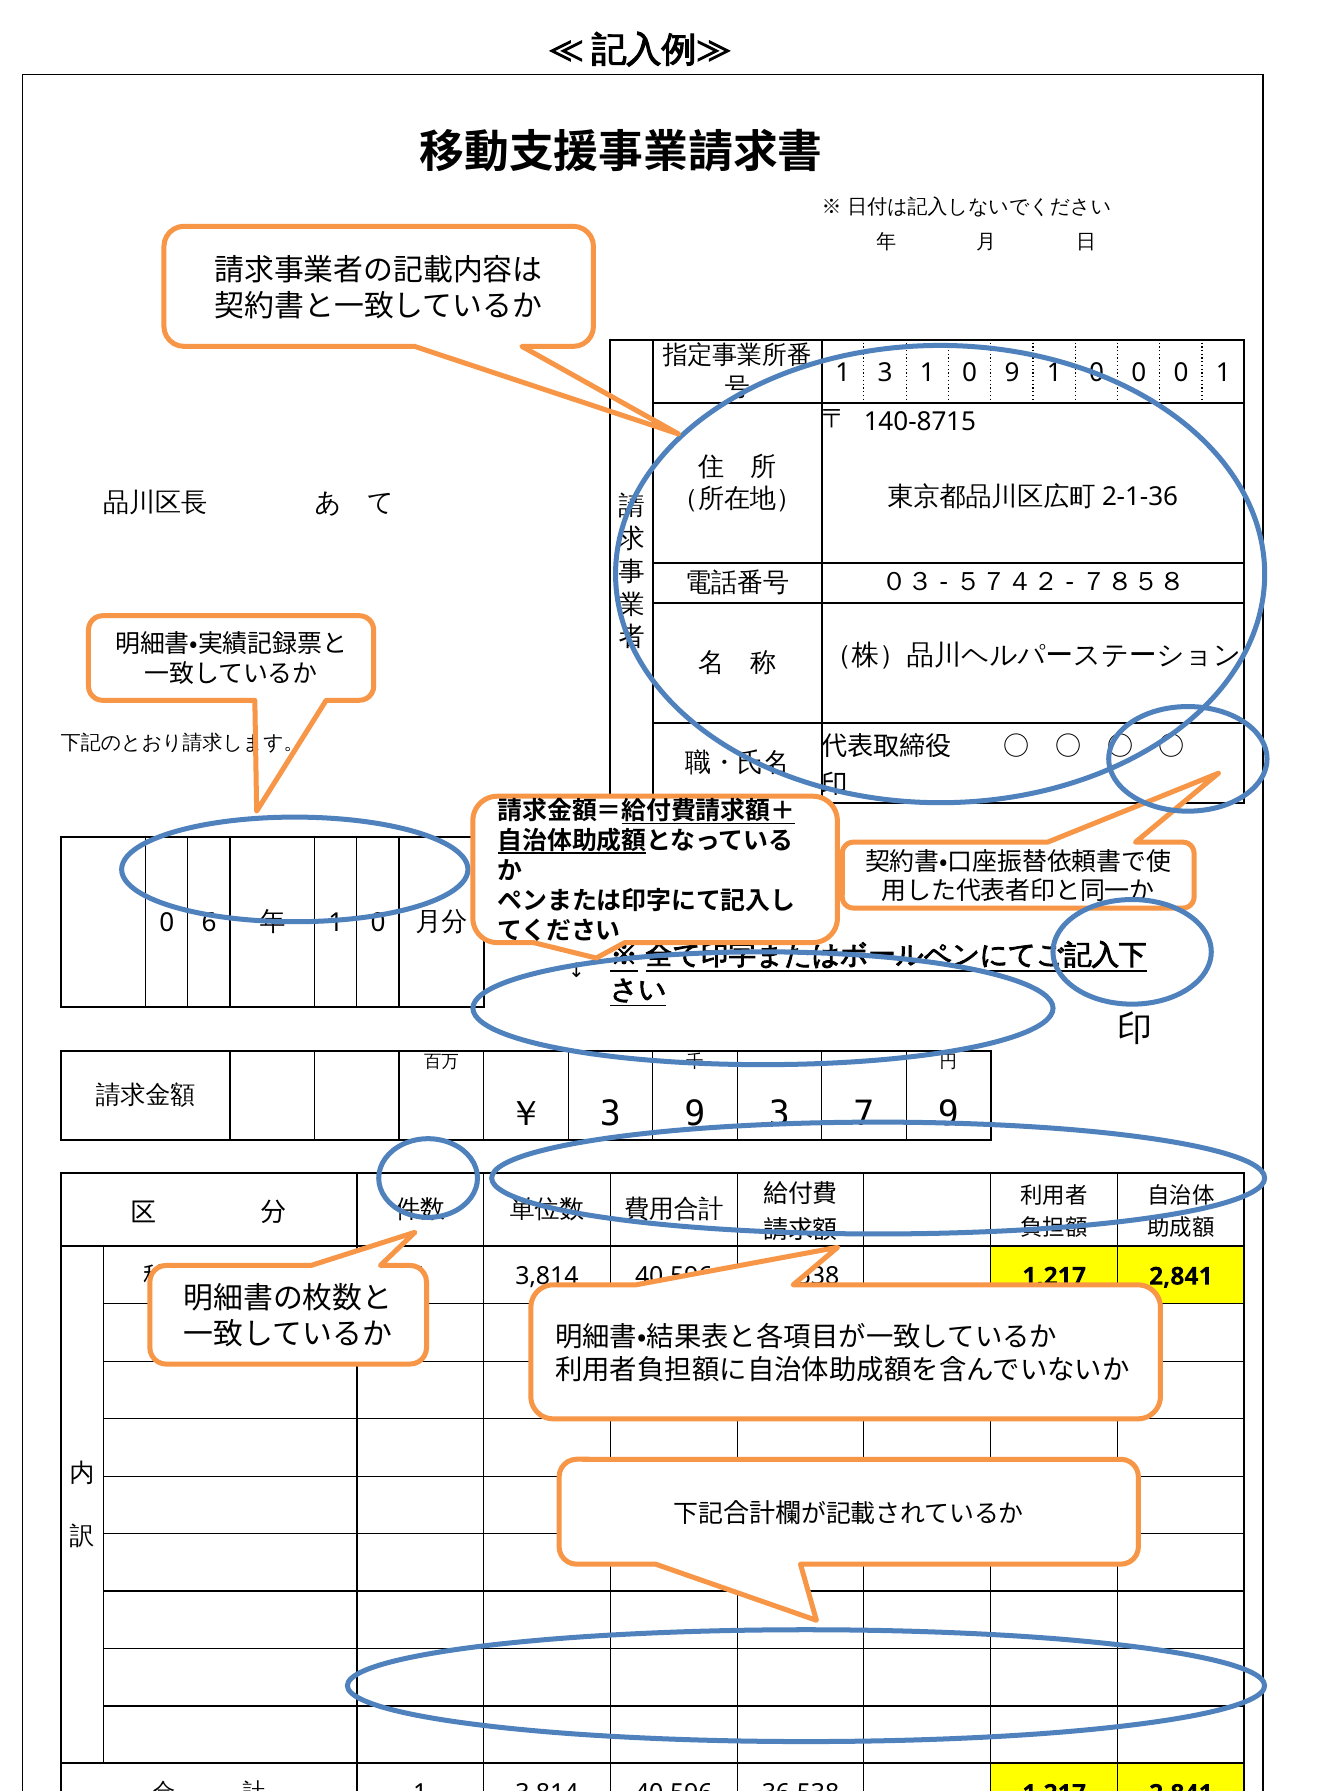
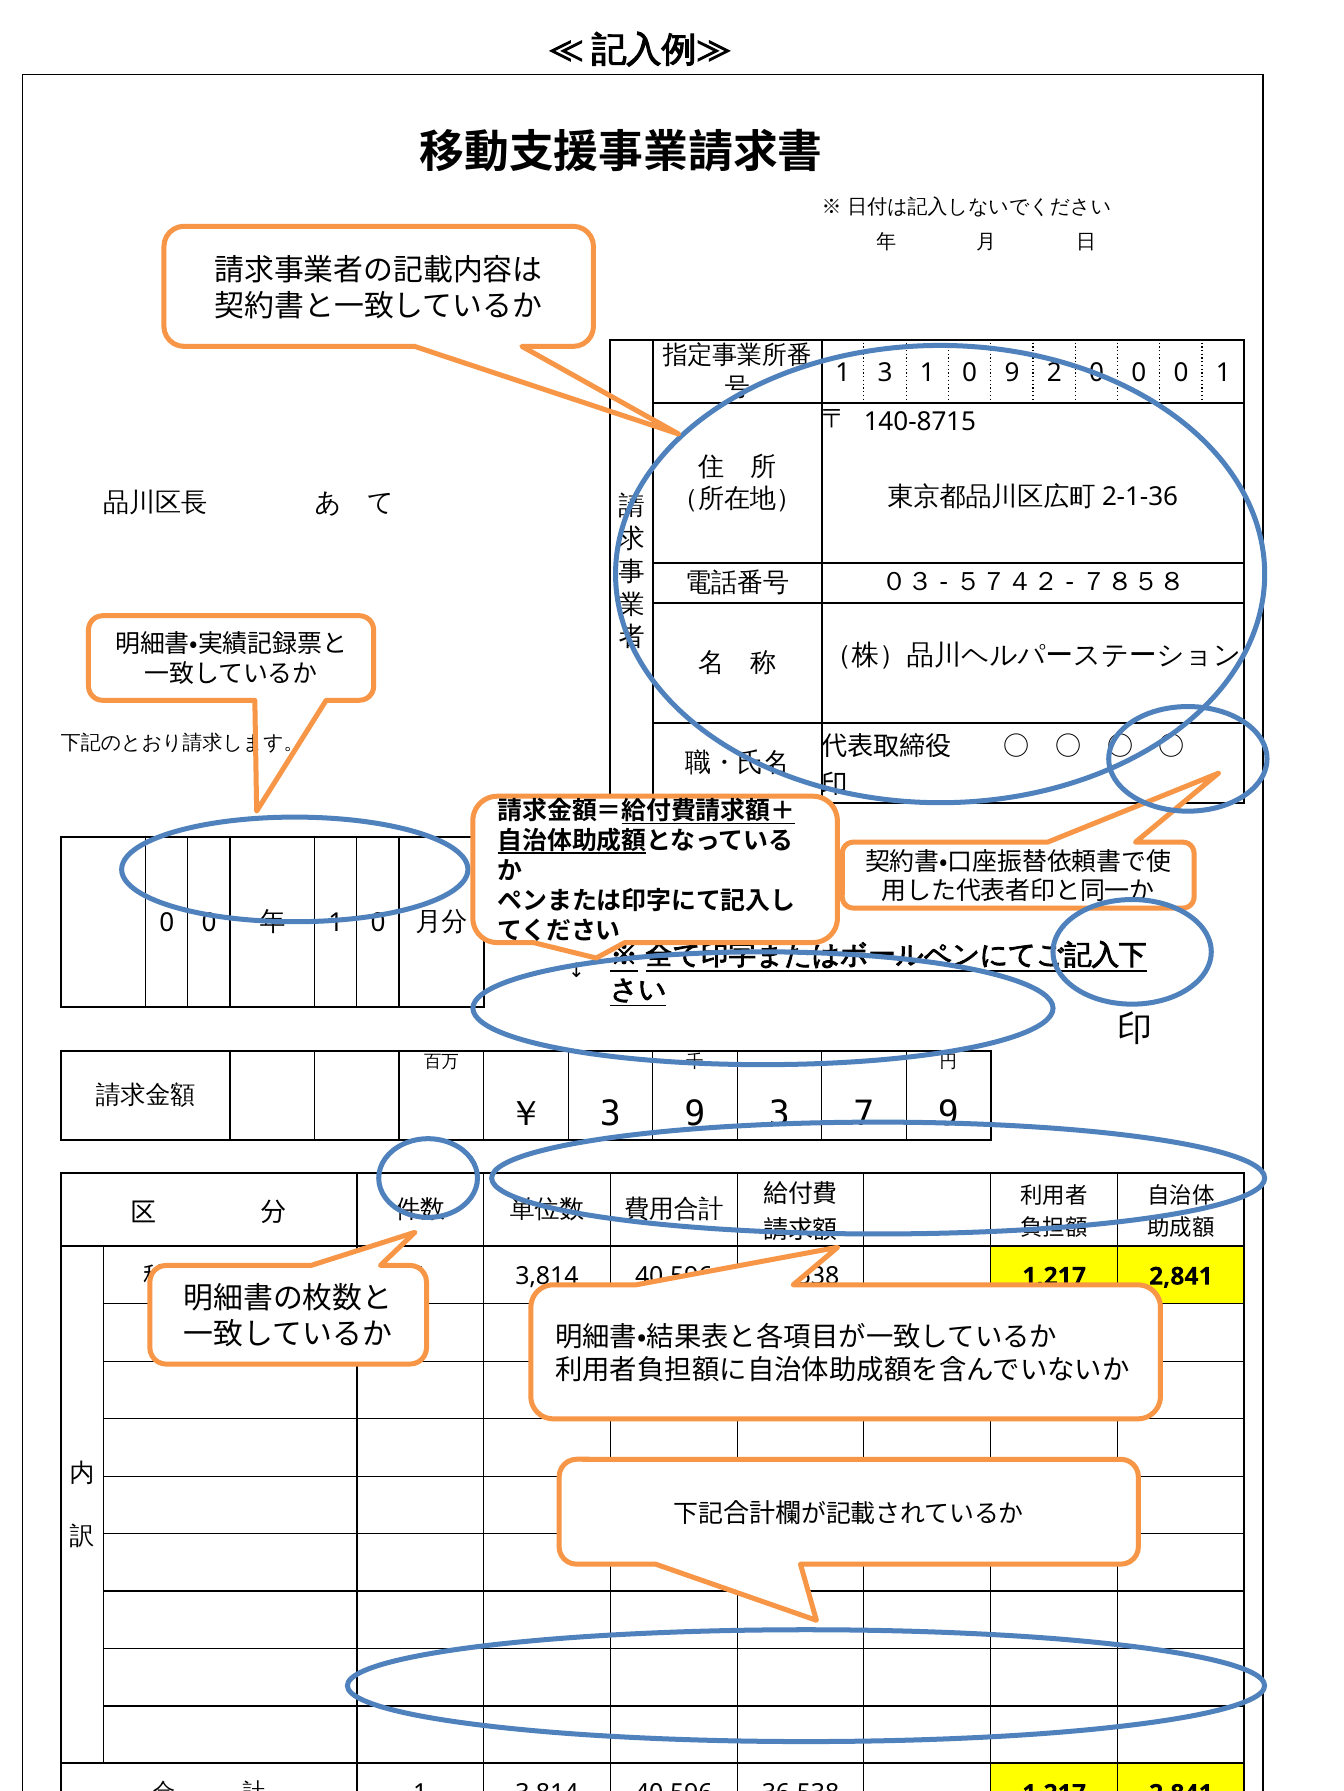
9 1: 1 -> 2
6 at (209, 924): 6 -> 0
